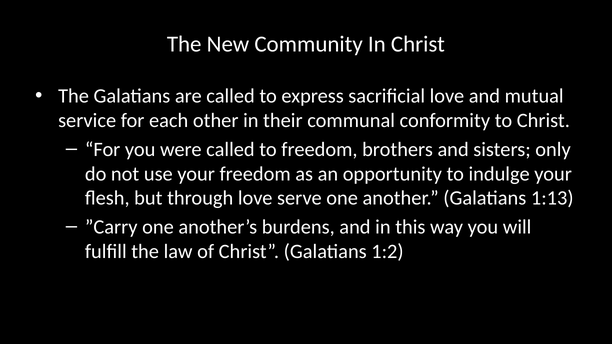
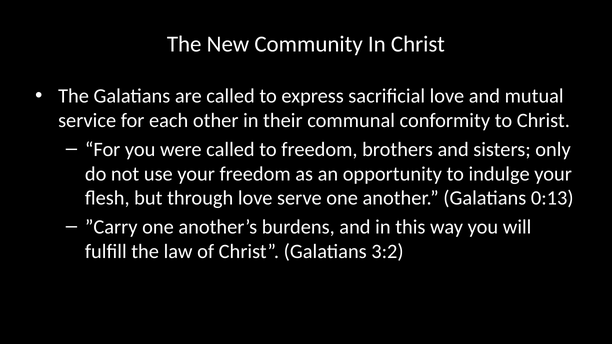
1:13: 1:13 -> 0:13
1:2: 1:2 -> 3:2
